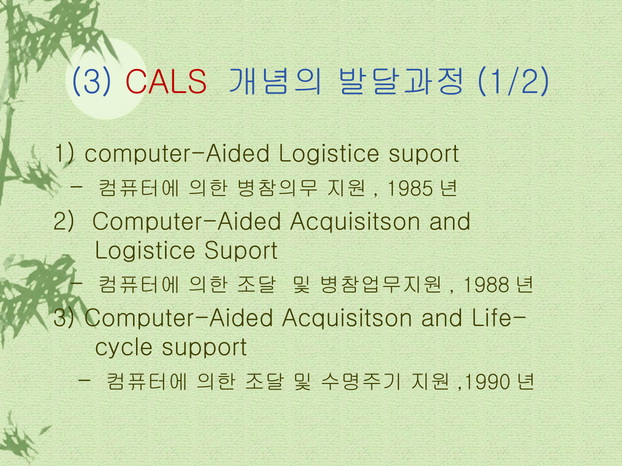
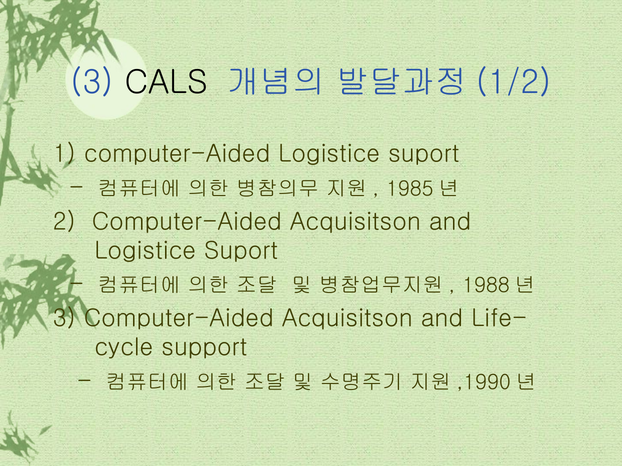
CALS colour: red -> black
